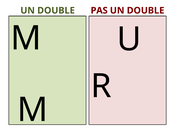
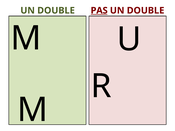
PAS underline: none -> present
